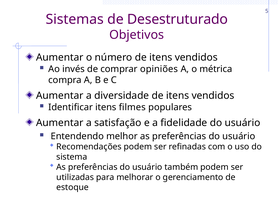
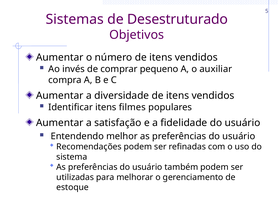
opiniões: opiniões -> pequeno
métrica: métrica -> auxiliar
